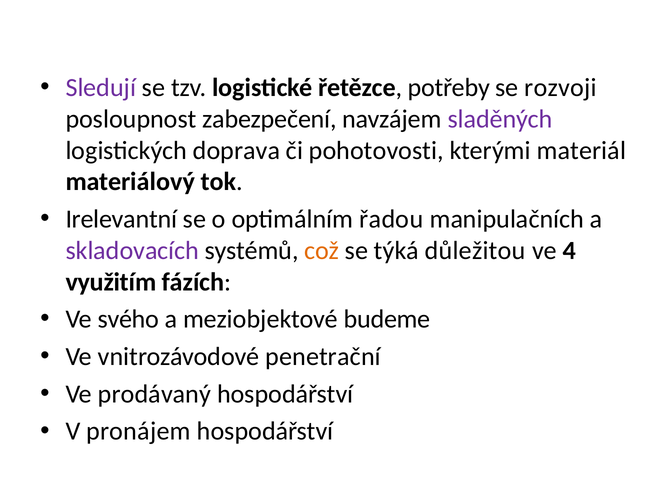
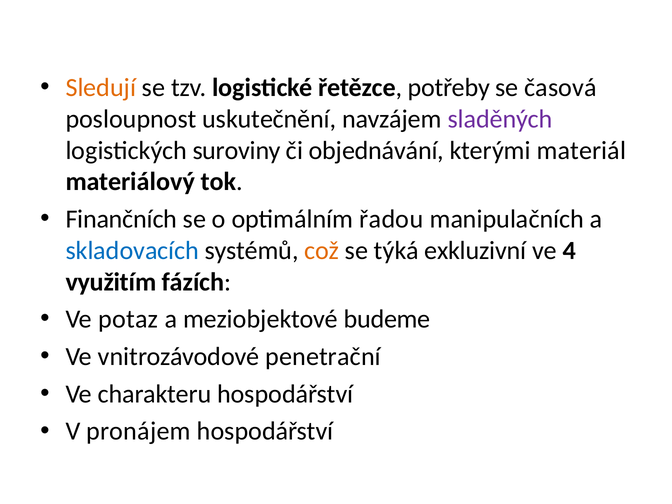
Sledují colour: purple -> orange
rozvoji: rozvoji -> časová
zabezpečení: zabezpečení -> uskutečnění
doprava: doprava -> suroviny
pohotovosti: pohotovosti -> objednávání
Irelevantní: Irelevantní -> Finančních
skladovacích colour: purple -> blue
důležitou: důležitou -> exkluzivní
svého: svého -> potaz
prodávaný: prodávaný -> charakteru
